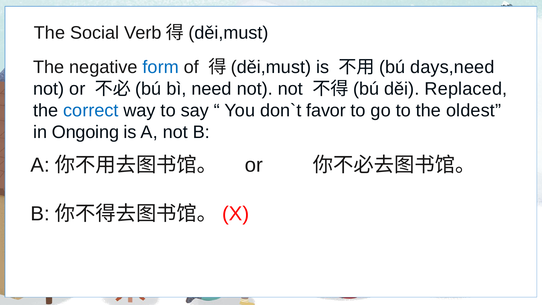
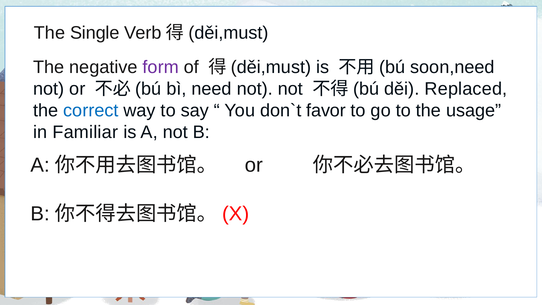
Social: Social -> Single
form colour: blue -> purple
days,need: days,need -> soon,need
oldest: oldest -> usage
Ongoing: Ongoing -> Familiar
